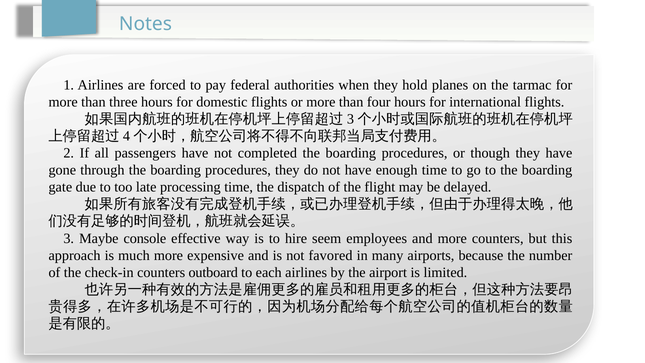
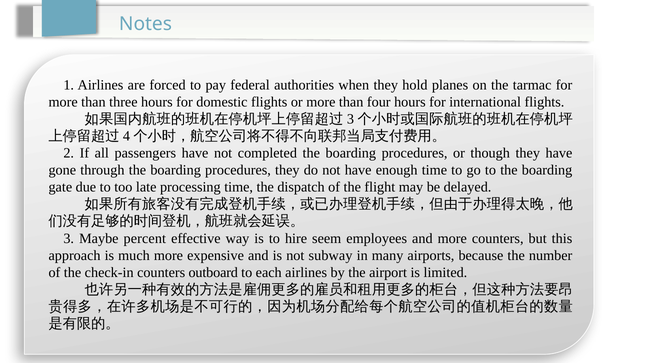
console: console -> percent
favored: favored -> subway
